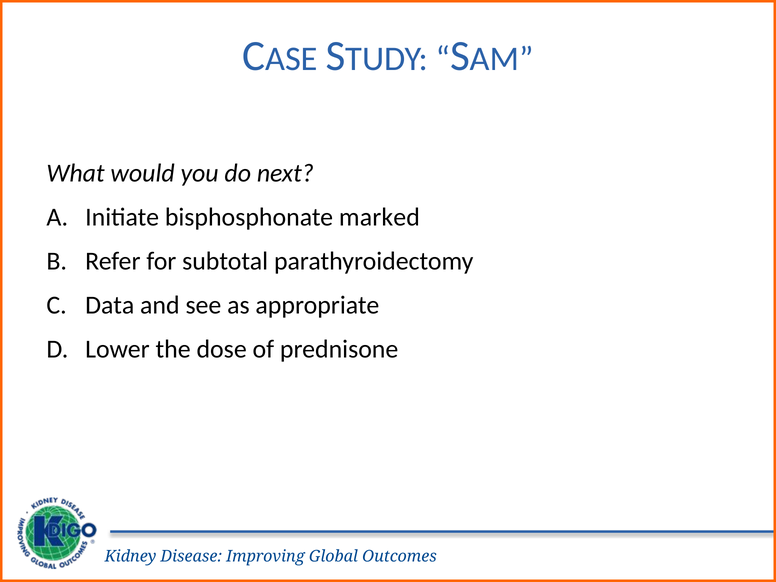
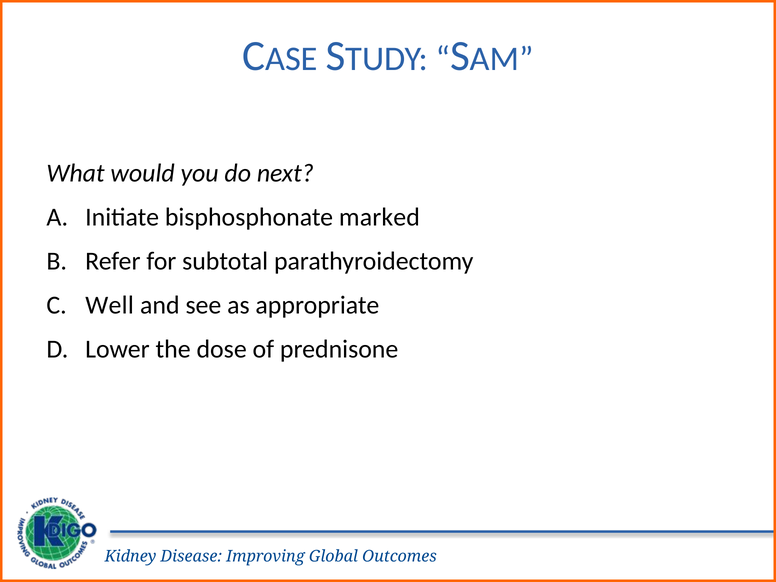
Data: Data -> Well
